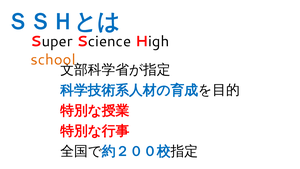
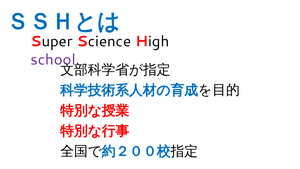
school colour: orange -> purple
